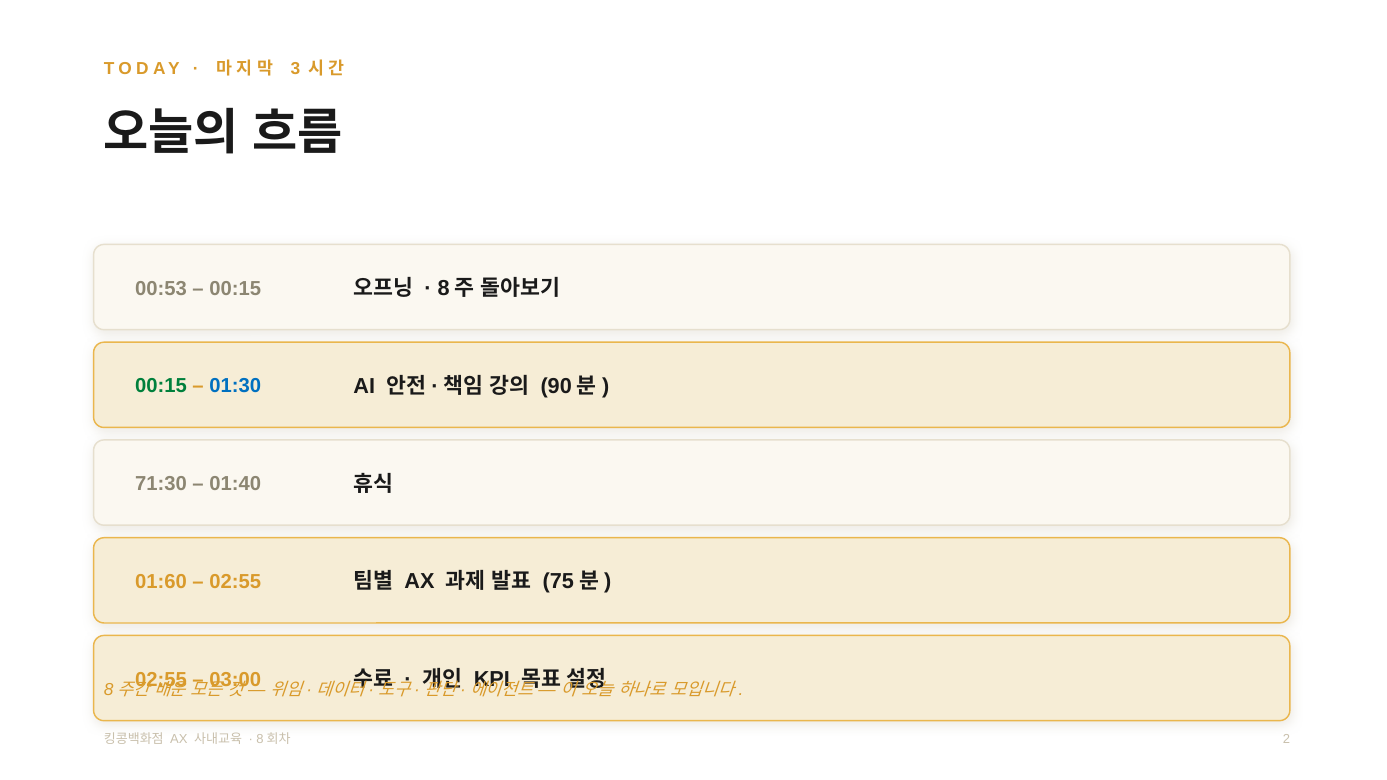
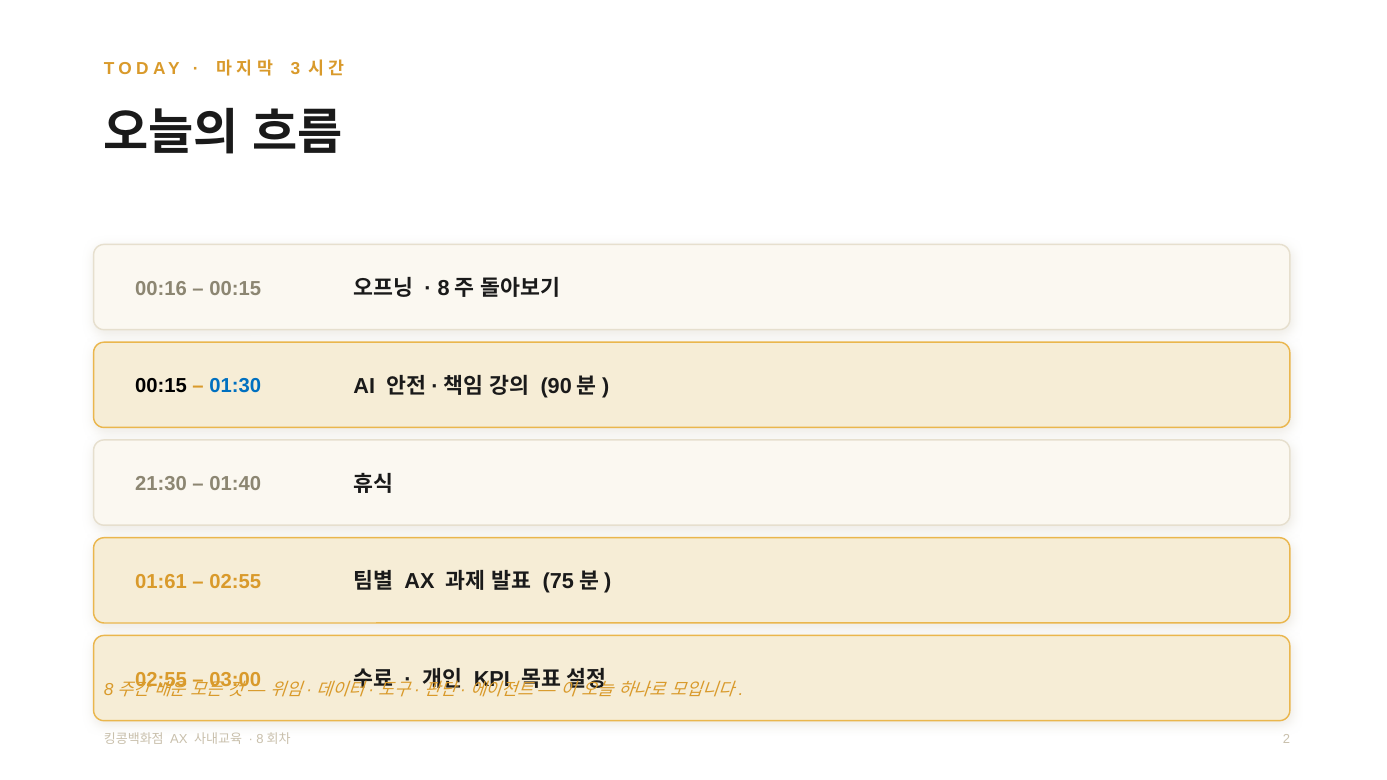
00:53: 00:53 -> 00:16
00:15 at (161, 386) colour: green -> black
71:30: 71:30 -> 21:30
01:60: 01:60 -> 01:61
